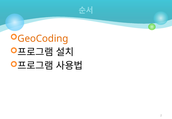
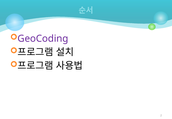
GeoCoding colour: orange -> purple
